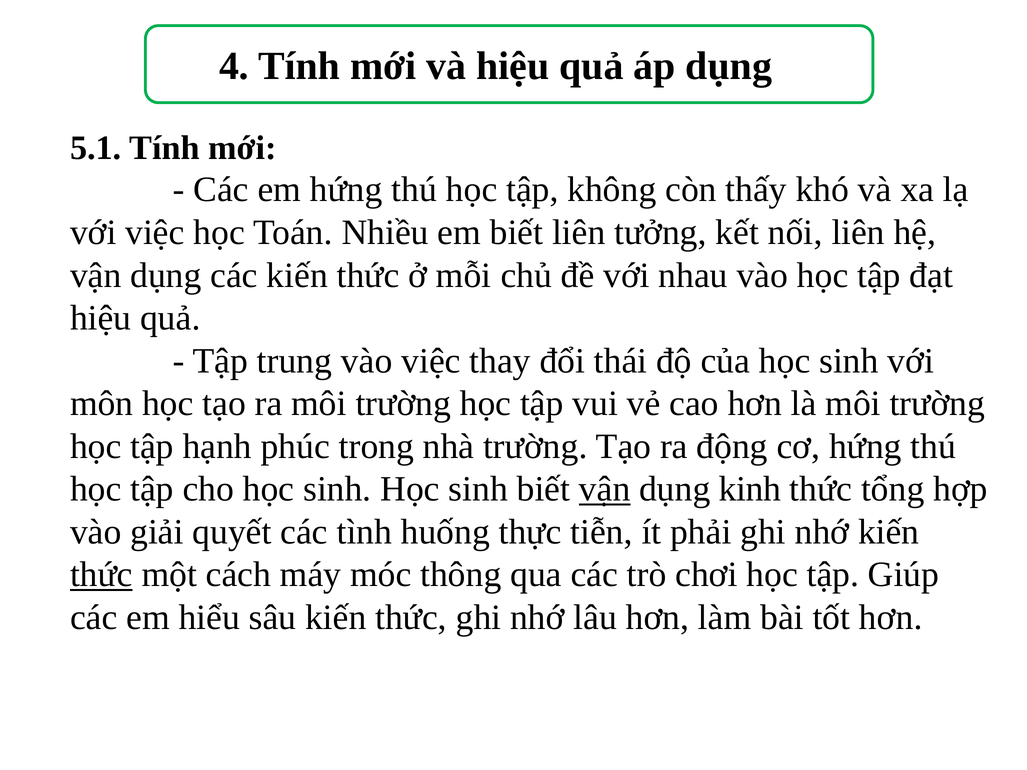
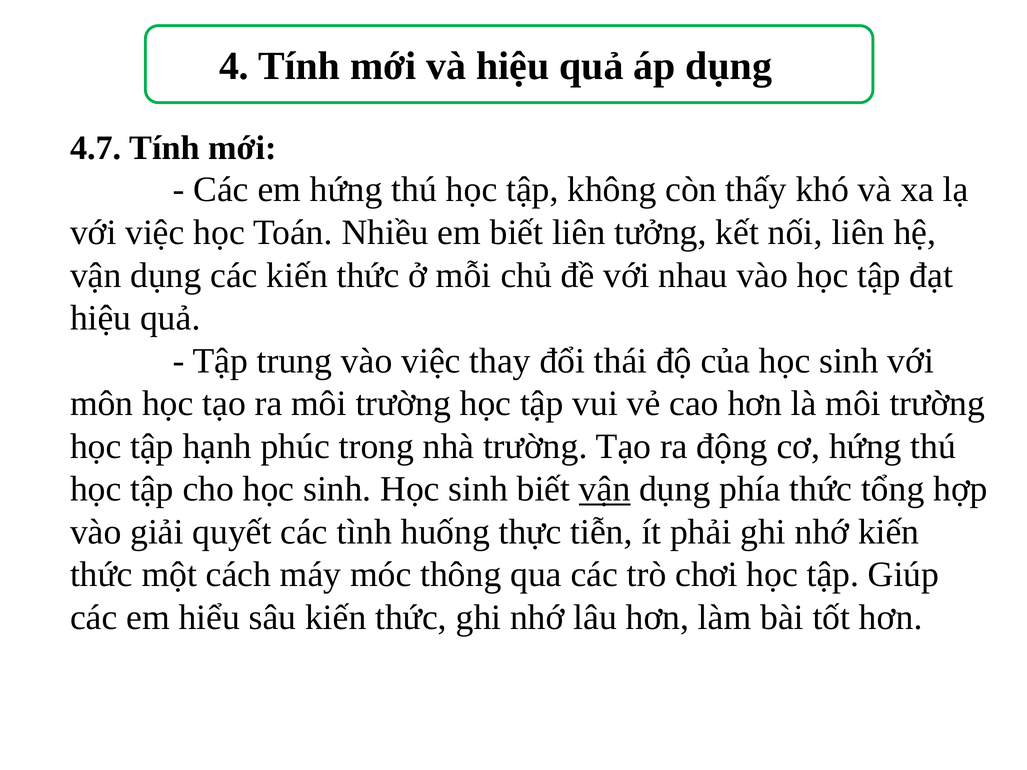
5.1: 5.1 -> 4.7
kinh: kinh -> phía
thức at (101, 575) underline: present -> none
